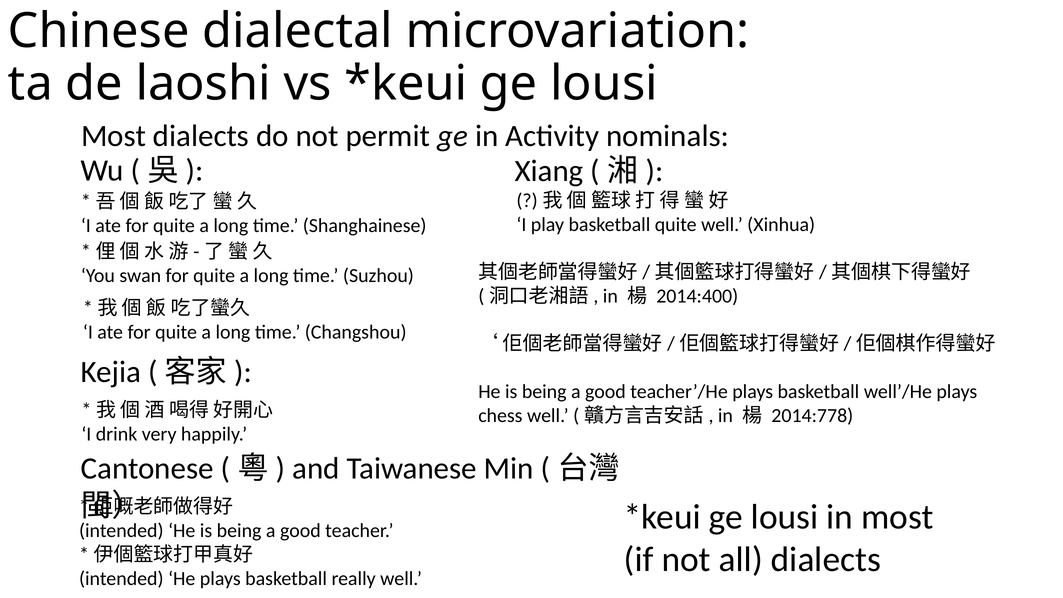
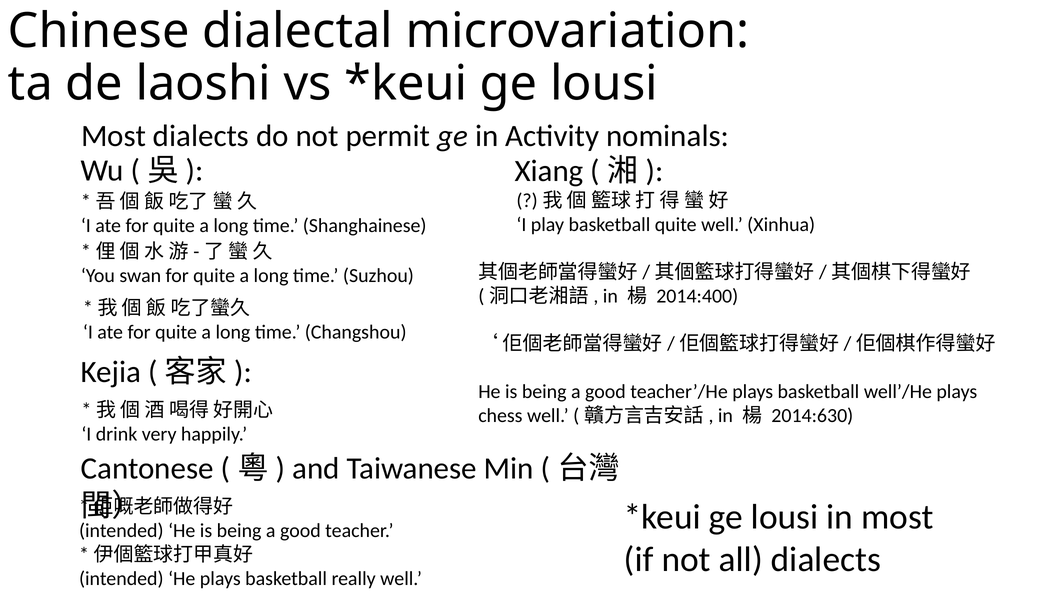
2014:778: 2014:778 -> 2014:630
